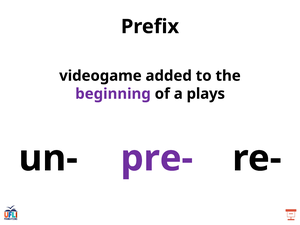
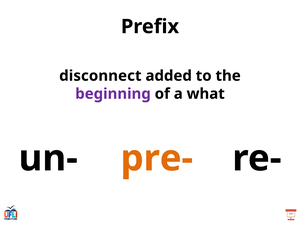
videogame: videogame -> disconnect
plays: plays -> what
pre- colour: purple -> orange
